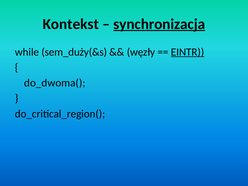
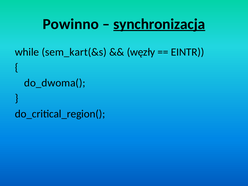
Kontekst: Kontekst -> Powinno
sem_duży(&s: sem_duży(&s -> sem_kart(&s
EINTR underline: present -> none
